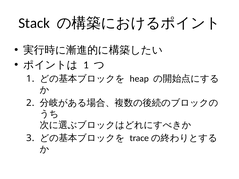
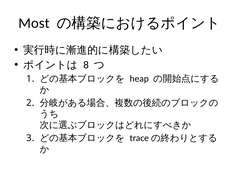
Stack: Stack -> Most
1 at (86, 65): 1 -> 8
